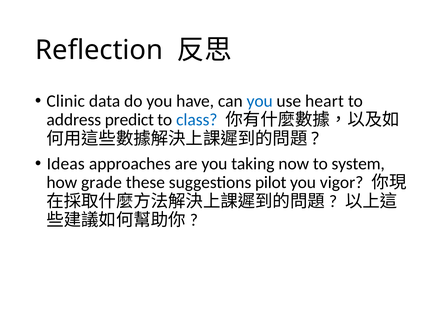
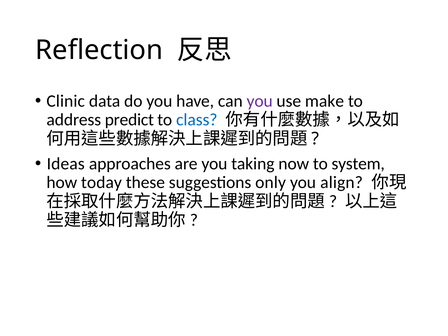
you at (260, 101) colour: blue -> purple
heart: heart -> make
grade: grade -> today
pilot: pilot -> only
vigor: vigor -> align
